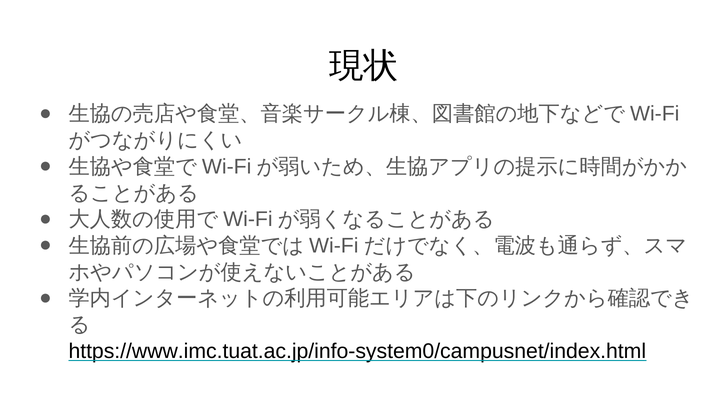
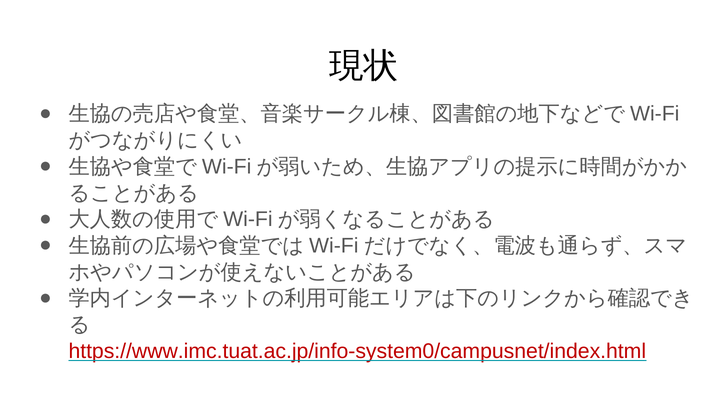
https://www.imc.tuat.ac.jp/info-system0/campusnet/index.html colour: black -> red
